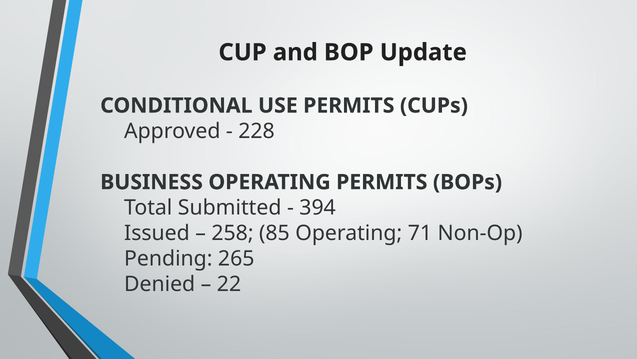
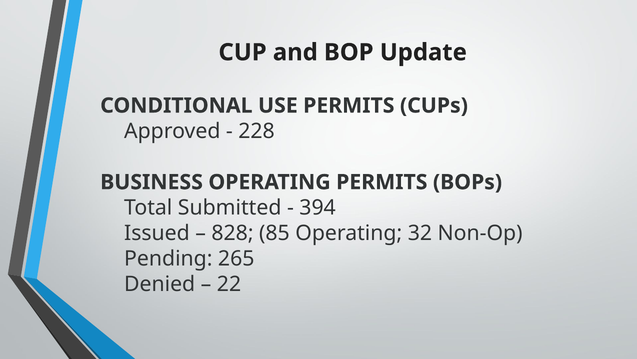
258: 258 -> 828
71: 71 -> 32
